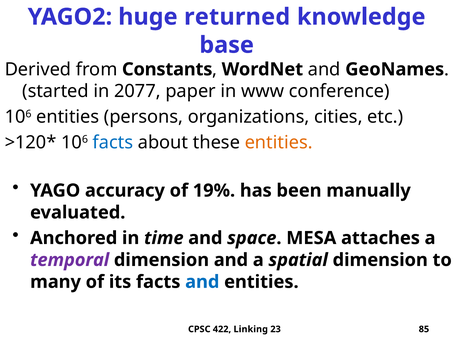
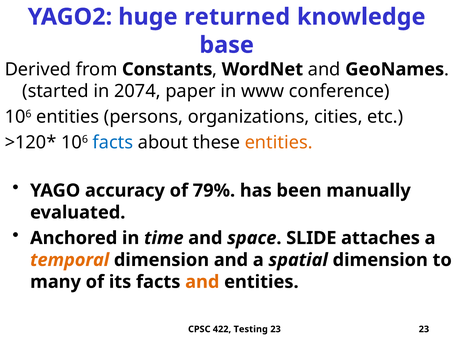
2077: 2077 -> 2074
19%: 19% -> 79%
MESA: MESA -> SLIDE
temporal colour: purple -> orange
and at (202, 282) colour: blue -> orange
Linking: Linking -> Testing
23 85: 85 -> 23
